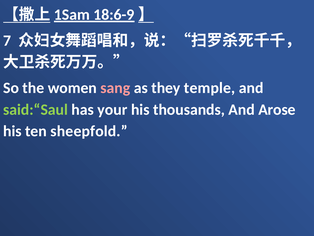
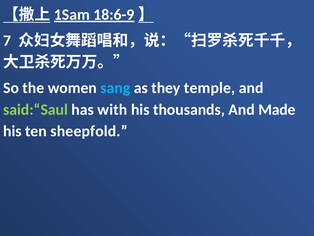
sang colour: pink -> light blue
your: your -> with
Arose: Arose -> Made
